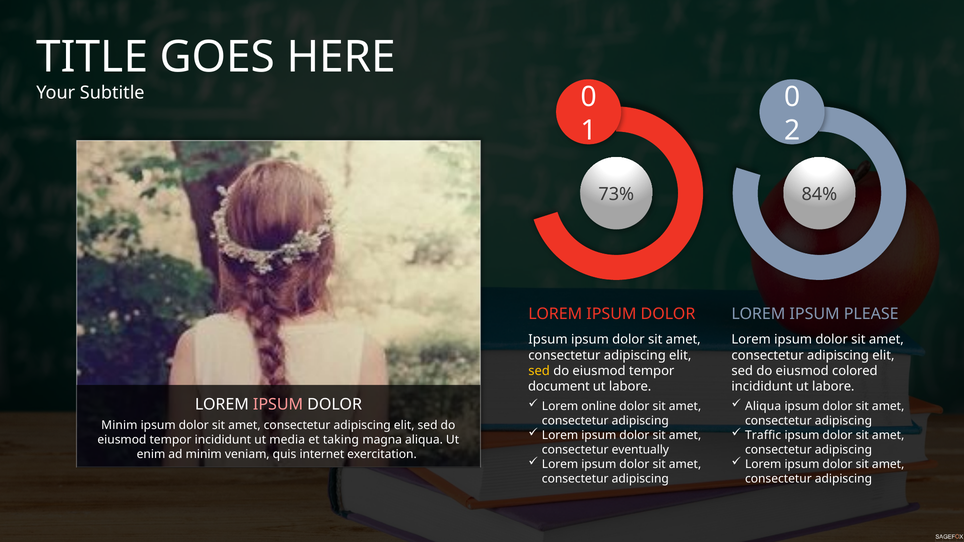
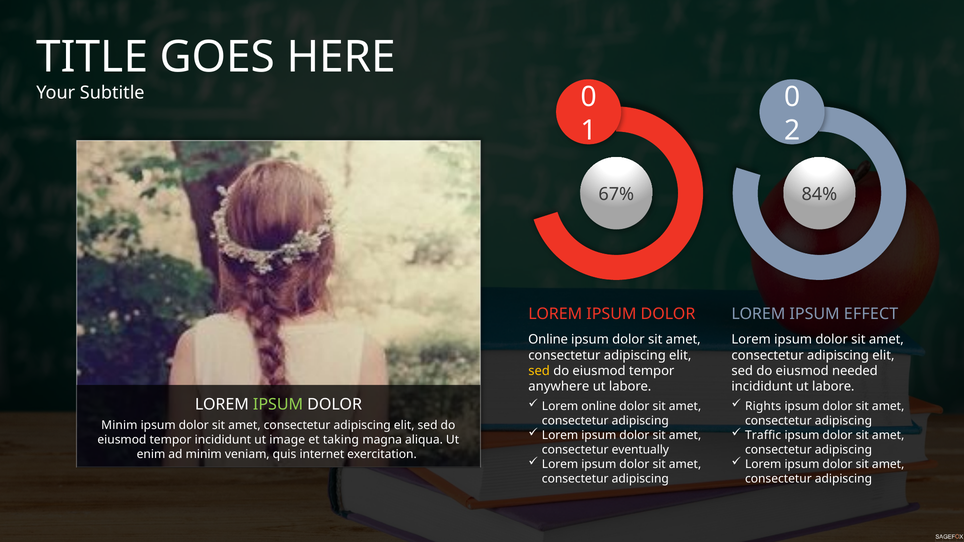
73%: 73% -> 67%
PLEASE: PLEASE -> EFFECT
Ipsum at (548, 340): Ipsum -> Online
colored: colored -> needed
document: document -> anywhere
IPSUM at (278, 405) colour: pink -> light green
Aliqua at (763, 407): Aliqua -> Rights
media: media -> image
